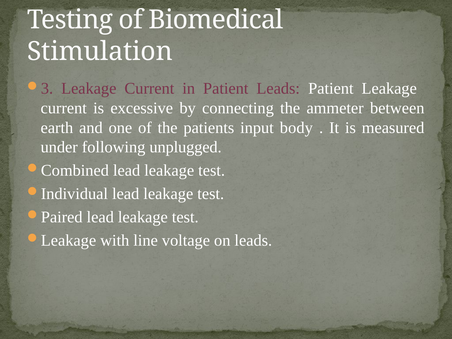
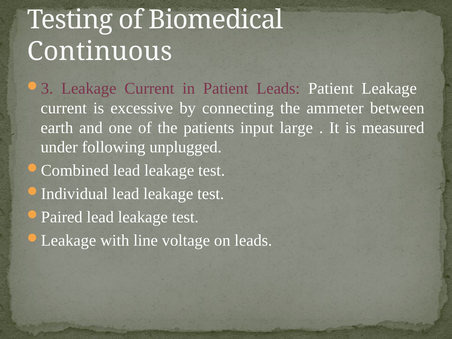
Stimulation: Stimulation -> Continuous
body: body -> large
